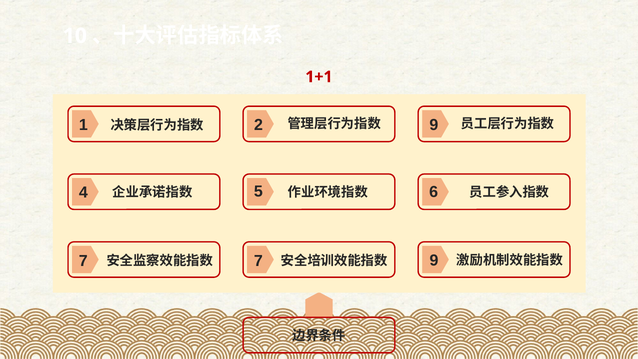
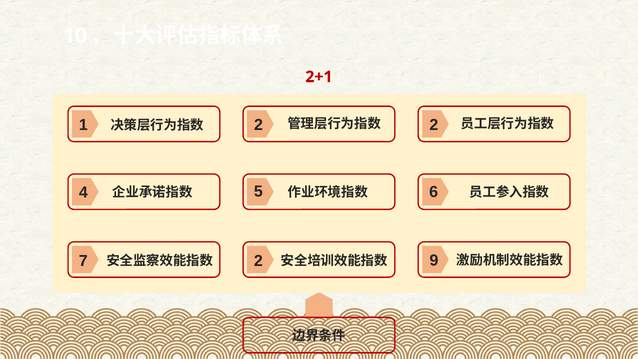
1+1: 1+1 -> 2+1
2 9: 9 -> 2
7 7: 7 -> 2
